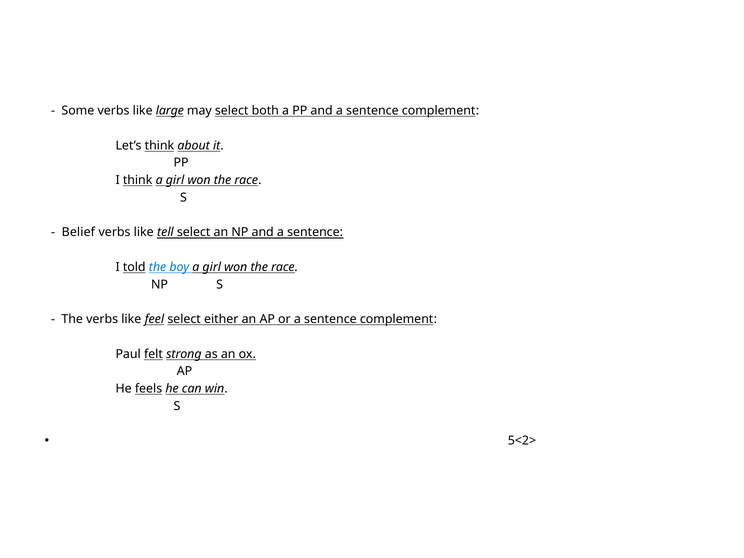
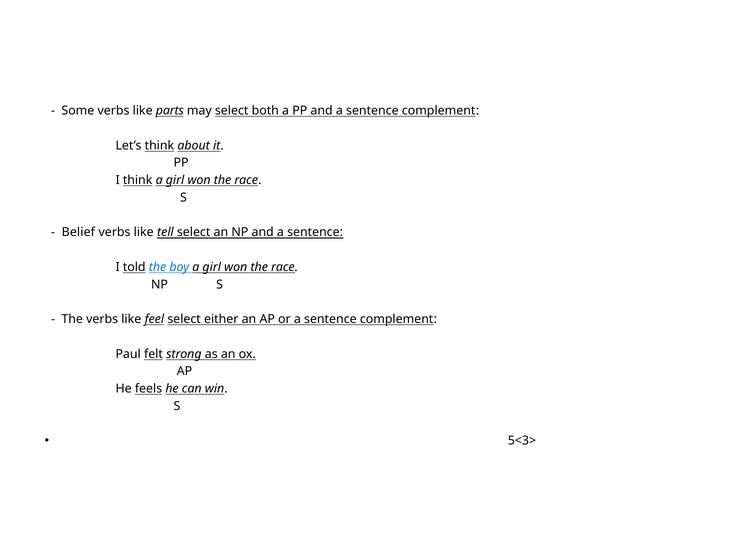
large: large -> parts
5<2>: 5<2> -> 5<3>
